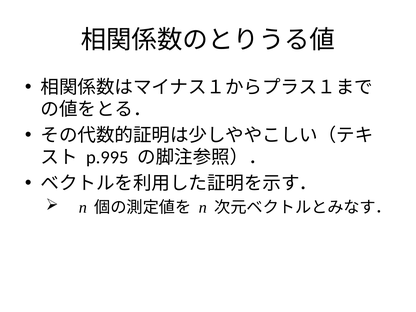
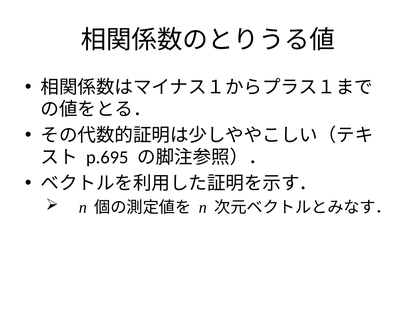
p.995: p.995 -> p.695
